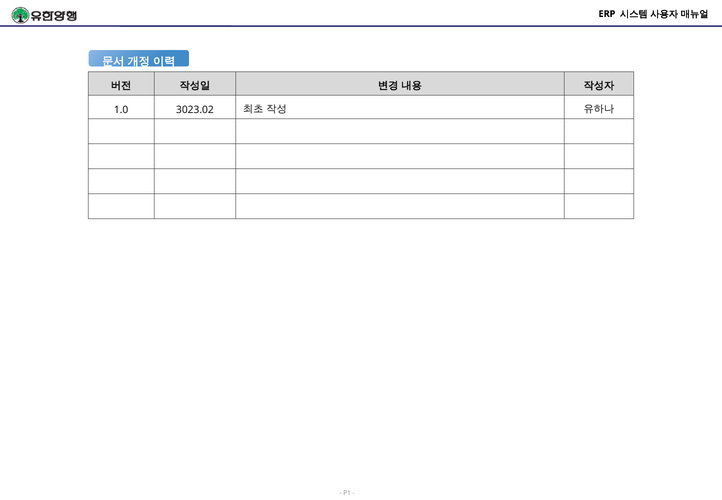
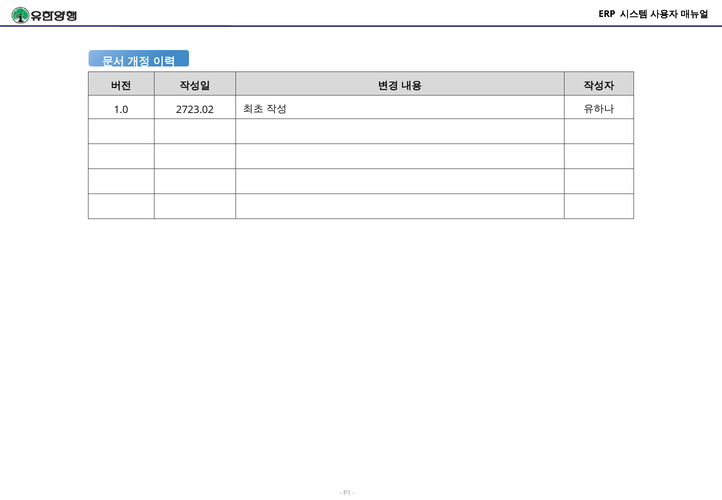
3023.02: 3023.02 -> 2723.02
